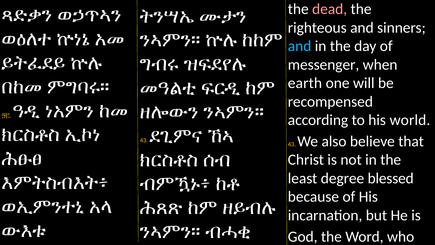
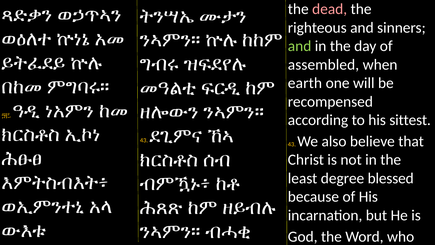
and at (300, 46) colour: light blue -> light green
messenger: messenger -> assembled
world: world -> sittest
